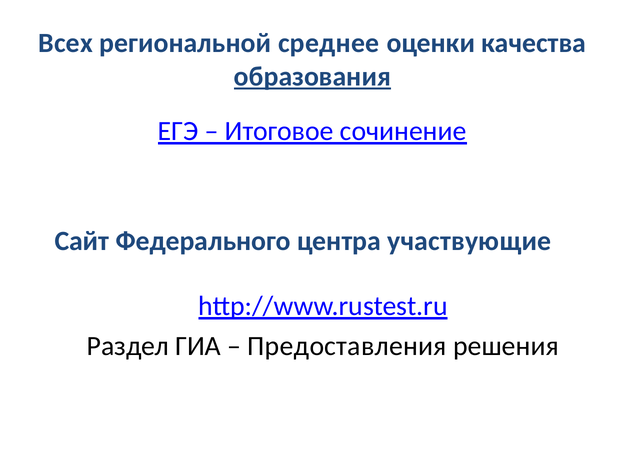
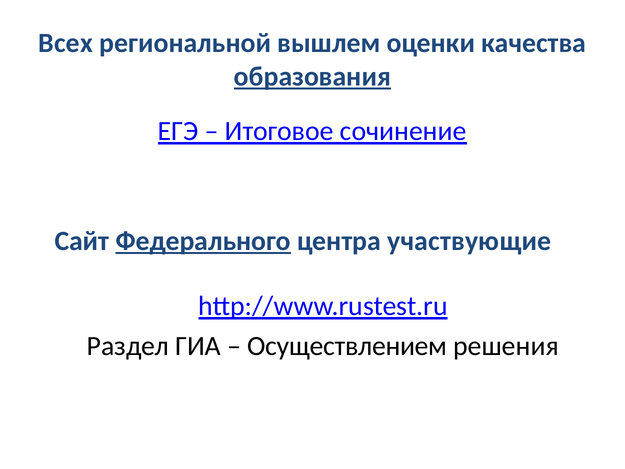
среднее: среднее -> вышлем
Федерального underline: none -> present
Предоставления: Предоставления -> Осуществлением
